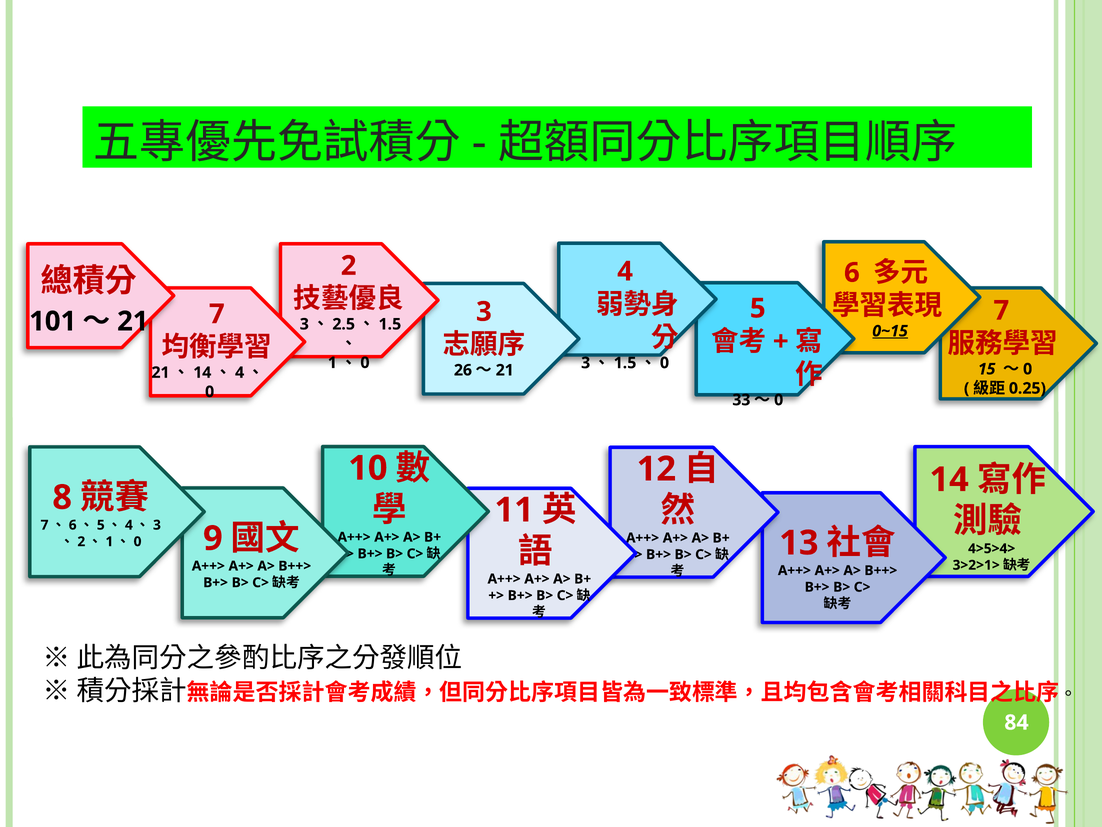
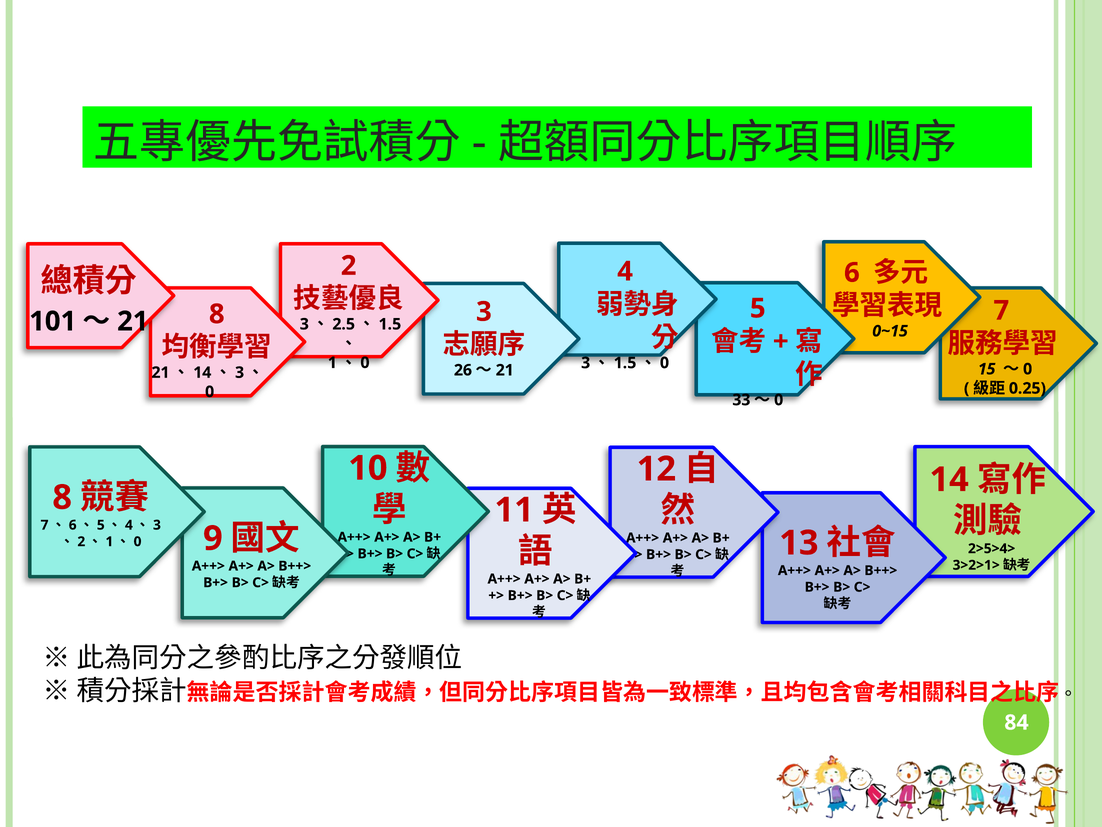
7 at (217, 314): 7 -> 8
0~15 underline: present -> none
4 at (240, 372): 4 -> 3
4>5>4>: 4>5>4> -> 2>5>4>
